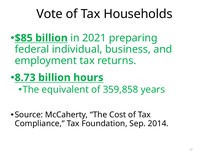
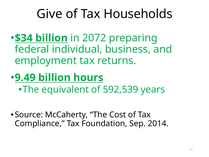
Vote: Vote -> Give
$85: $85 -> $34
2021: 2021 -> 2072
8.73: 8.73 -> 9.49
359,858: 359,858 -> 592,539
